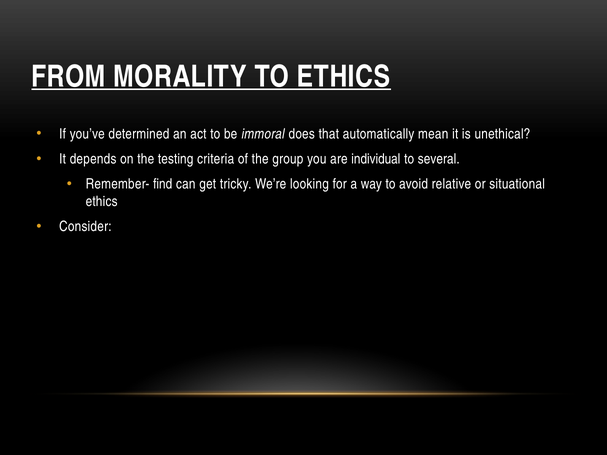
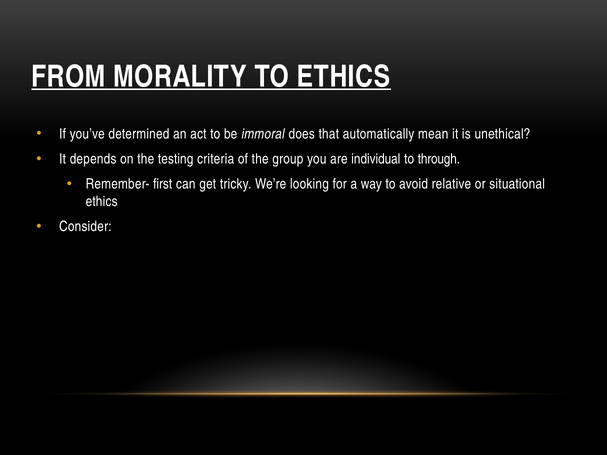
several: several -> through
find: find -> first
